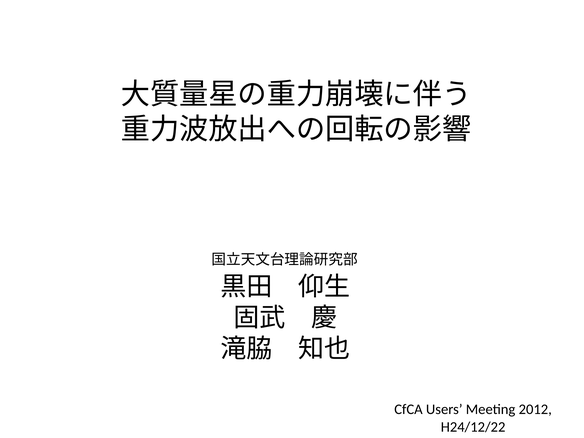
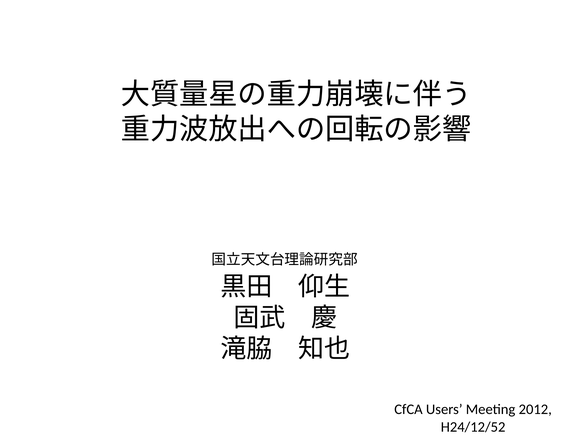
H24/12/22: H24/12/22 -> H24/12/52
